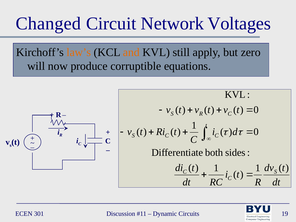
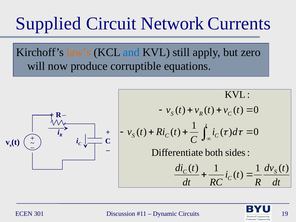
Changed: Changed -> Supplied
Voltages: Voltages -> Currents
and colour: orange -> blue
